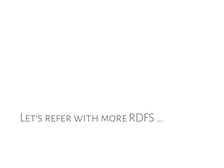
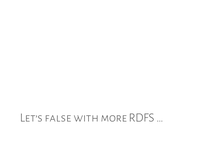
refer: refer -> false
